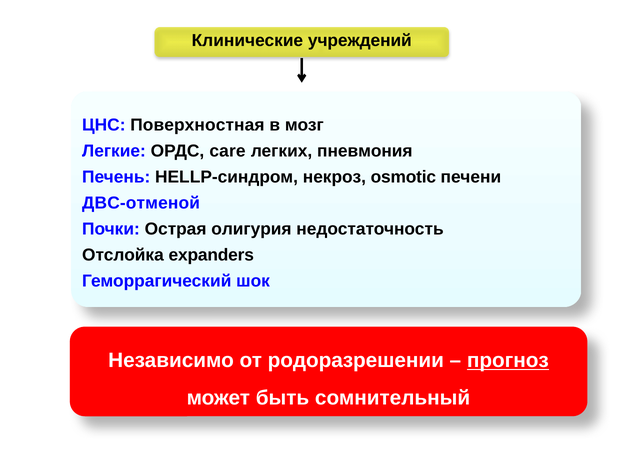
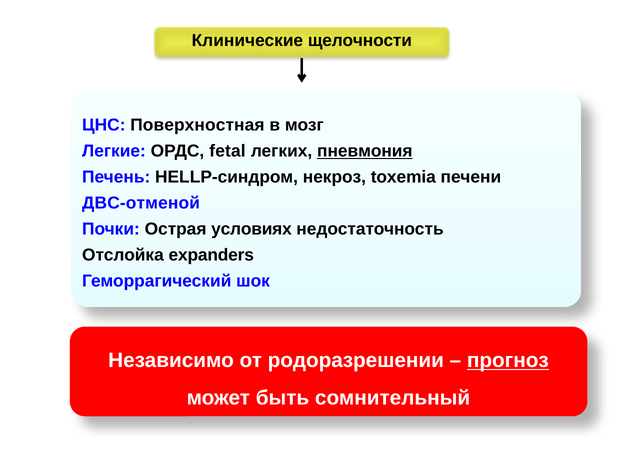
учреждений: учреждений -> щелочности
care: care -> fetal
пневмония underline: none -> present
osmotic: osmotic -> toxemia
олигурия: олигурия -> условиях
